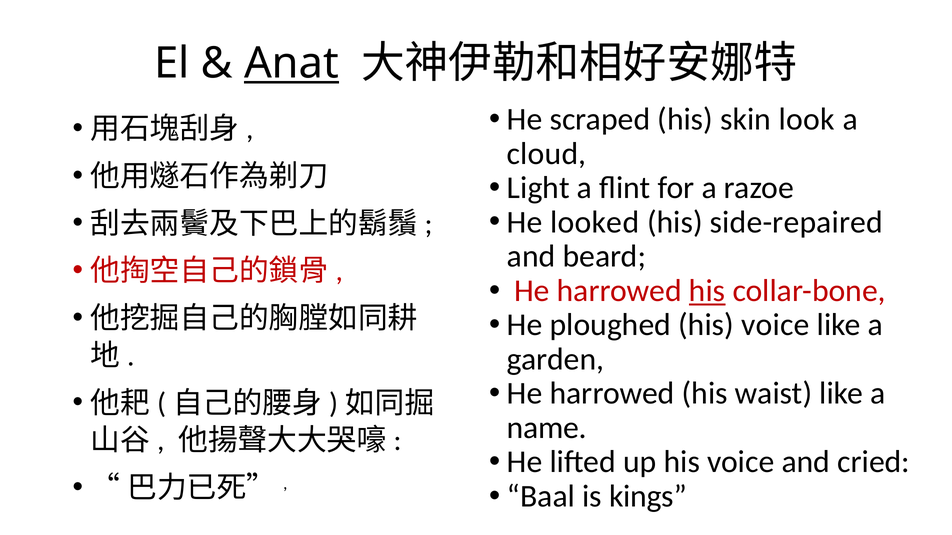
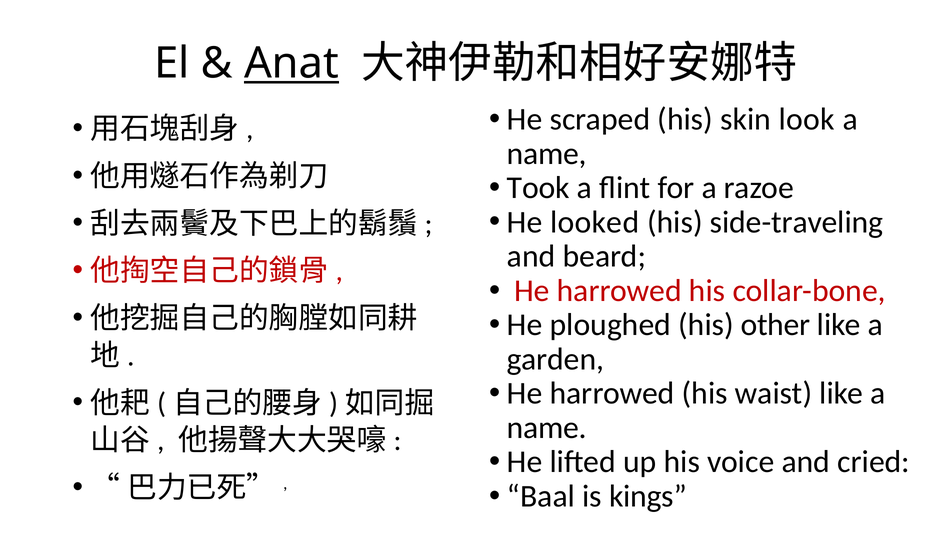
cloud at (547, 154): cloud -> name
Light: Light -> Took
side-repaired: side-repaired -> side-traveling
his at (707, 291) underline: present -> none
ploughed his voice: voice -> other
